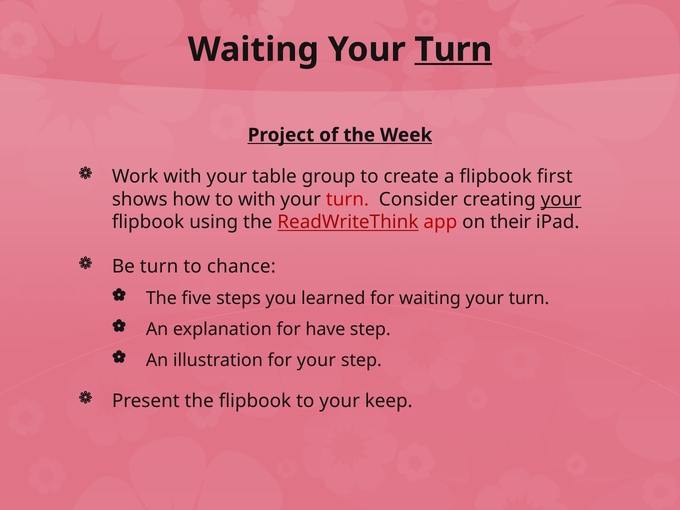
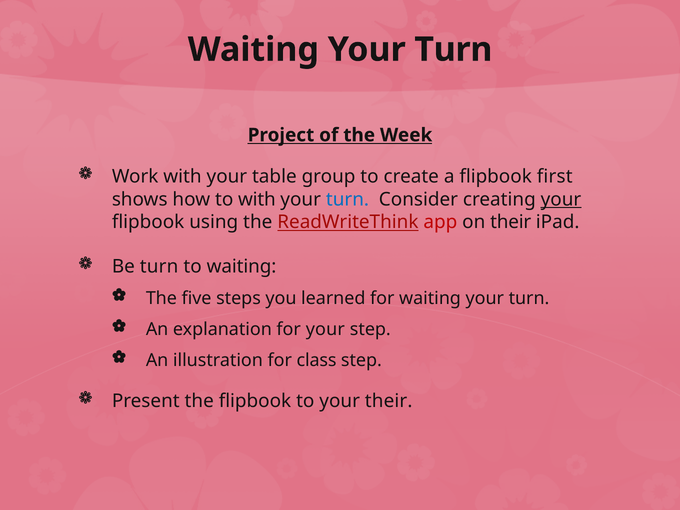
Turn at (453, 50) underline: present -> none
turn at (347, 199) colour: red -> blue
to chance: chance -> waiting
for have: have -> your
for your: your -> class
your keep: keep -> their
